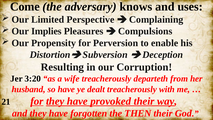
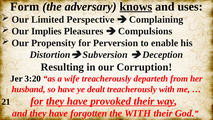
Come: Come -> Form
knows underline: none -> present
the THEN: THEN -> WITH
